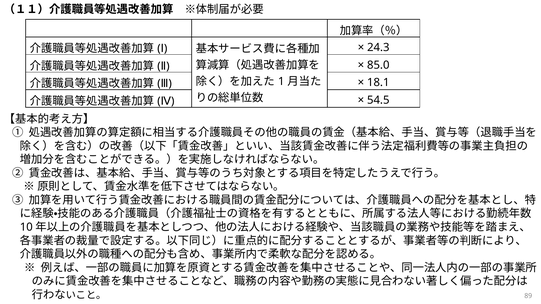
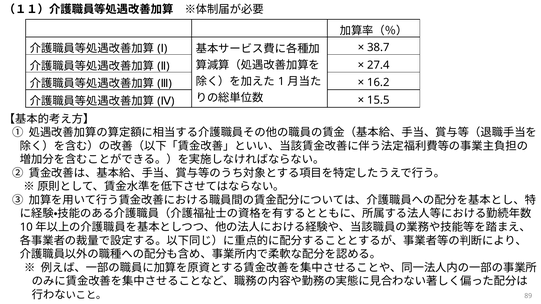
24.3: 24.3 -> 38.7
85.0: 85.0 -> 27.4
18.1: 18.1 -> 16.2
54.5: 54.5 -> 15.5
